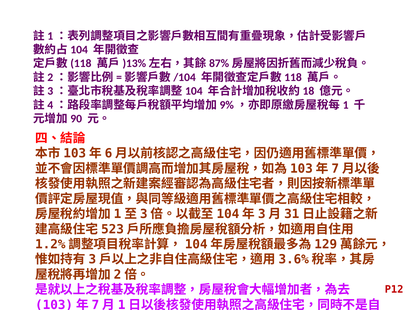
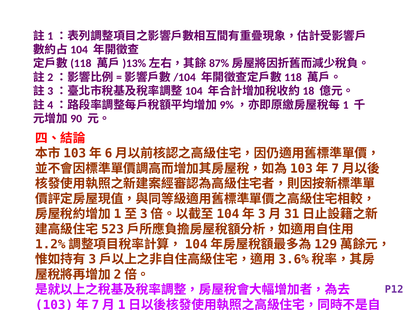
P12 colour: red -> purple
